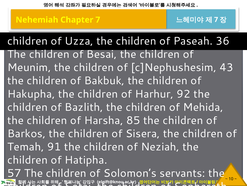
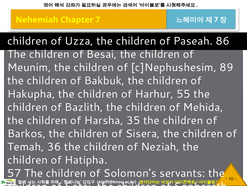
36: 36 -> 86
43: 43 -> 89
92: 92 -> 55
85: 85 -> 35
91: 91 -> 36
